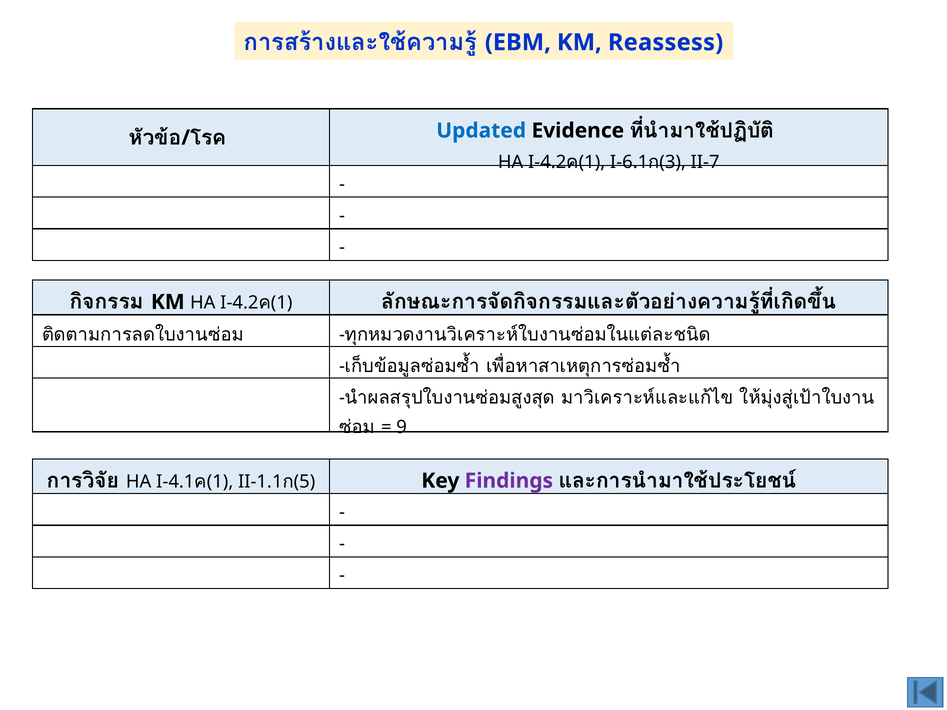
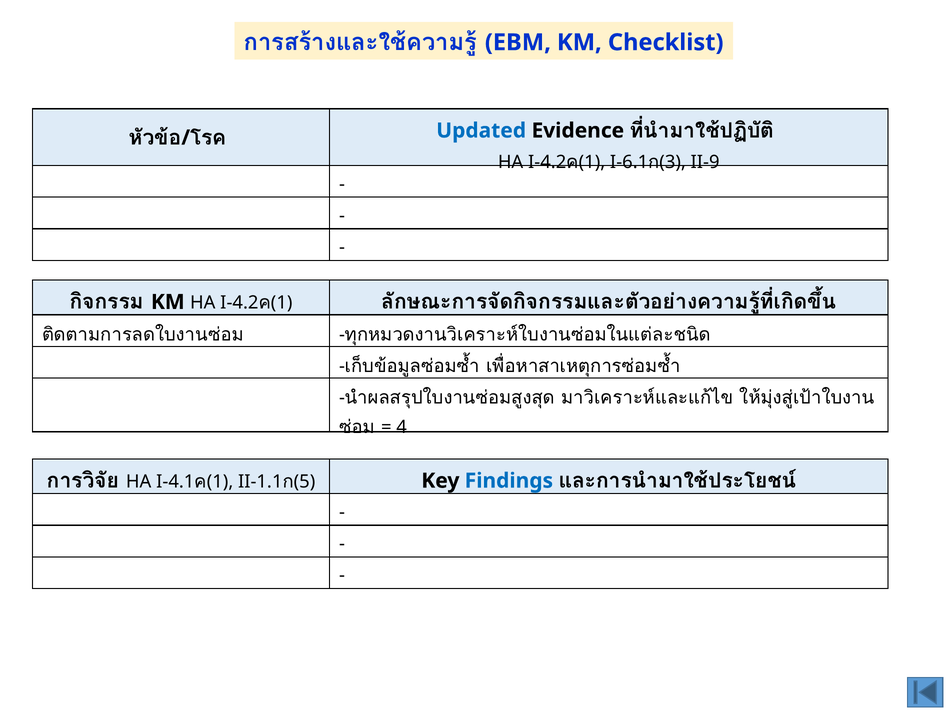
Reassess: Reassess -> Checklist
II-7: II-7 -> II-9
9: 9 -> 4
Findings colour: purple -> blue
